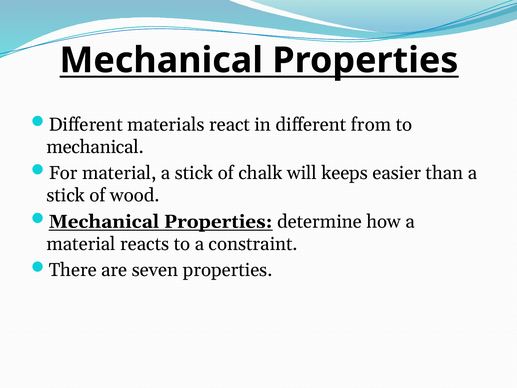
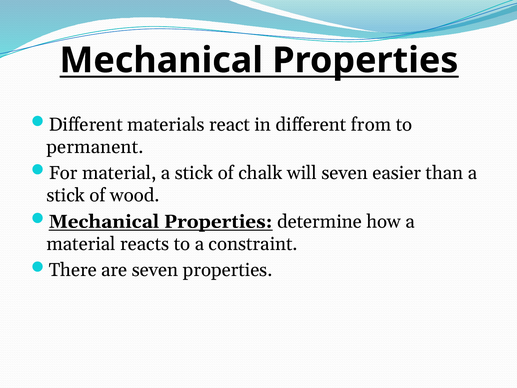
mechanical at (95, 147): mechanical -> permanent
will keeps: keeps -> seven
